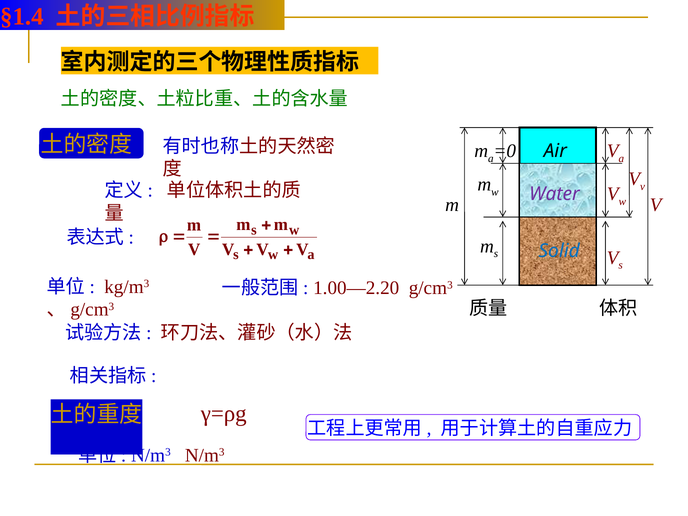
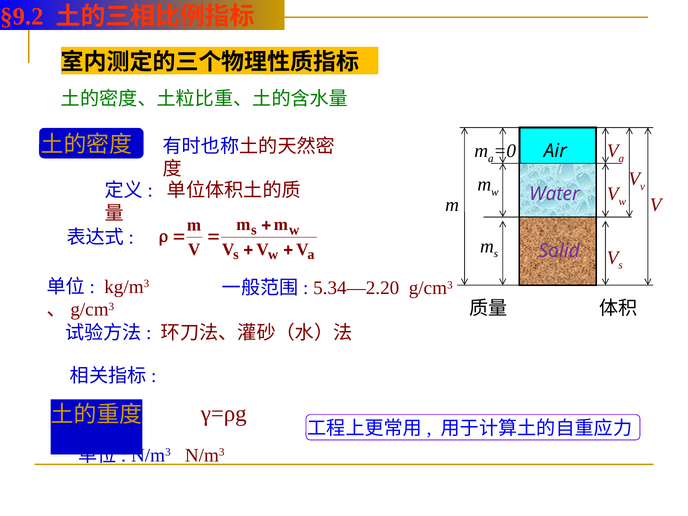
§1.4: §1.4 -> §9.2
Solid colour: blue -> purple
1.00—2.20: 1.00—2.20 -> 5.34—2.20
